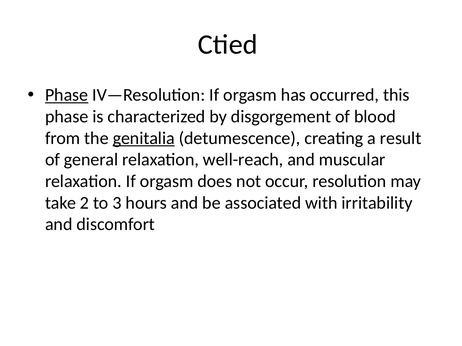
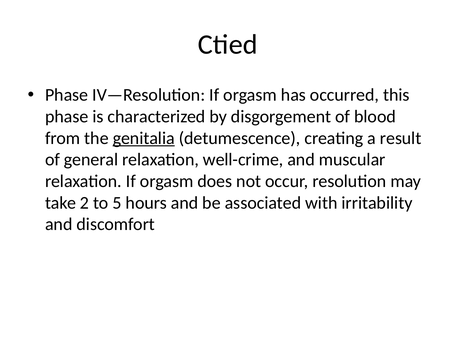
Phase at (67, 95) underline: present -> none
well-reach: well-reach -> well-crime
3: 3 -> 5
